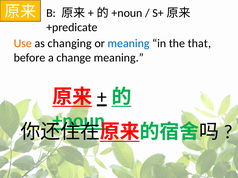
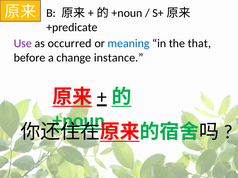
Use colour: orange -> purple
changing: changing -> occurred
change meaning: meaning -> instance
